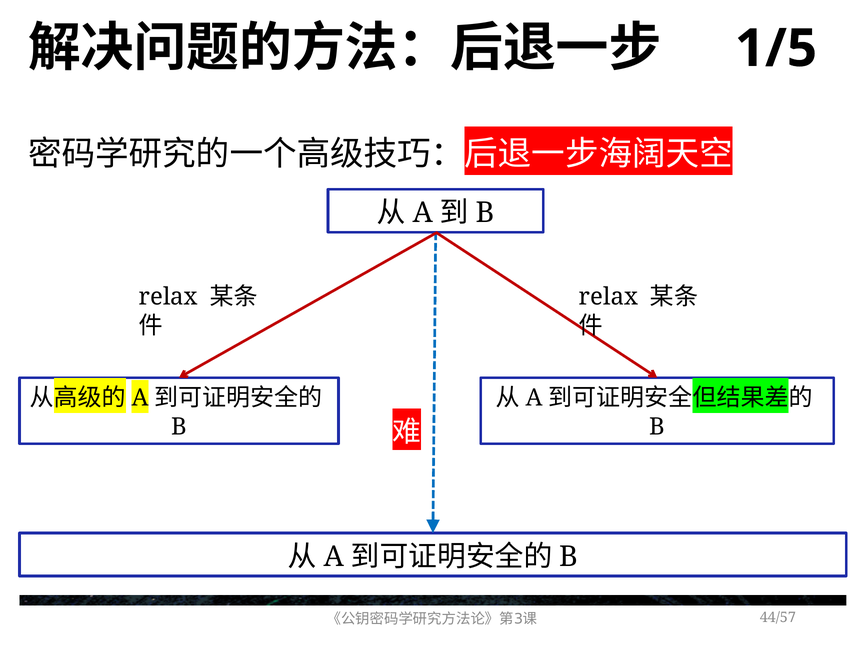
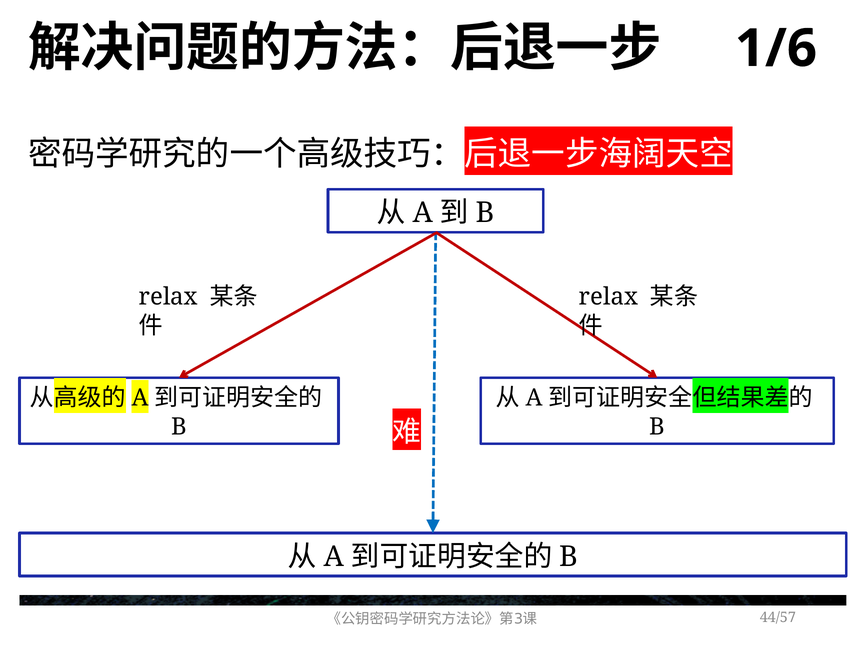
1/5: 1/5 -> 1/6
